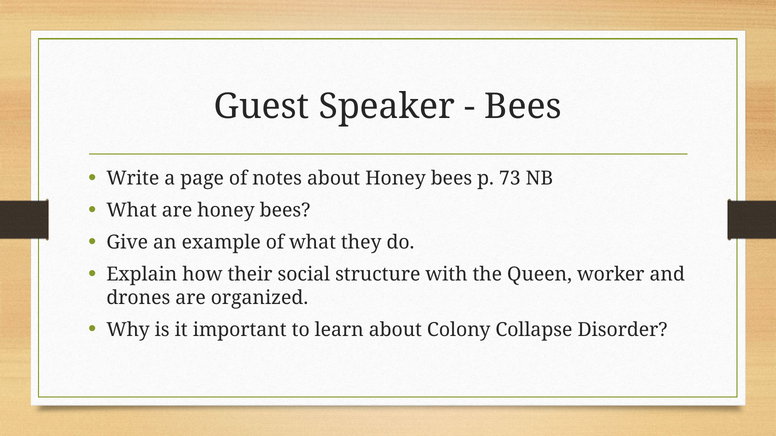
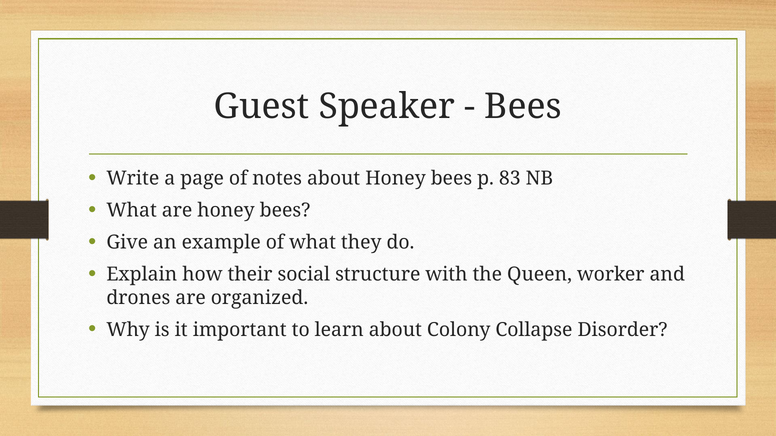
73: 73 -> 83
